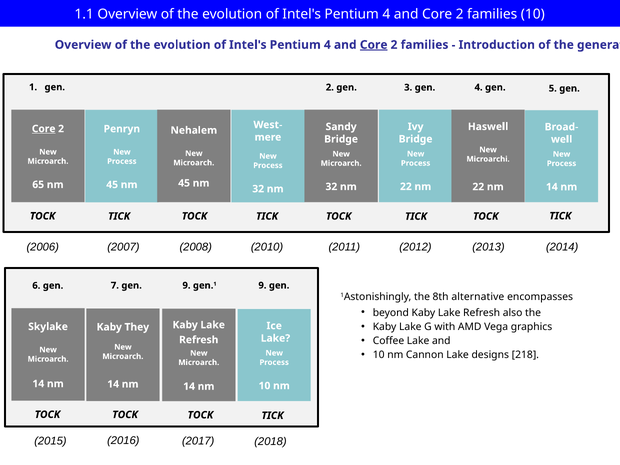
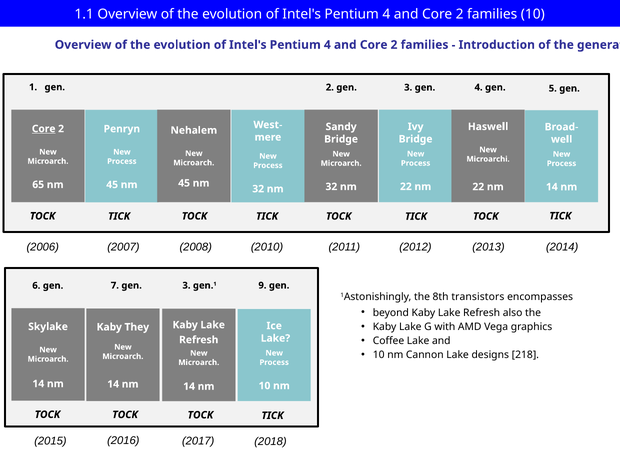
Core at (374, 45) underline: present -> none
7 gen 9: 9 -> 3
alternative: alternative -> transistors
